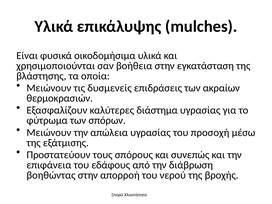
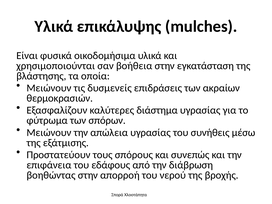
προσοχή: προσοχή -> συνήθεις
